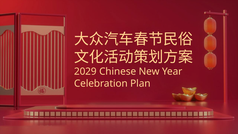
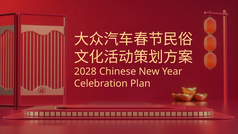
2029: 2029 -> 2028
